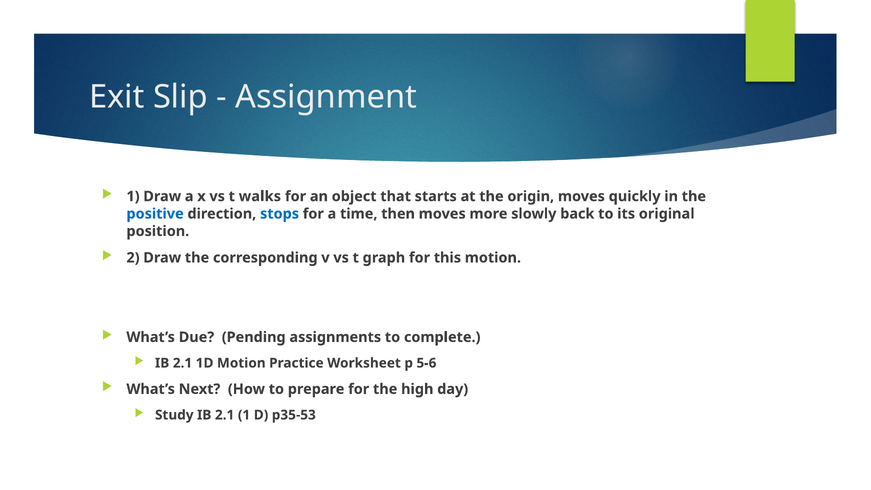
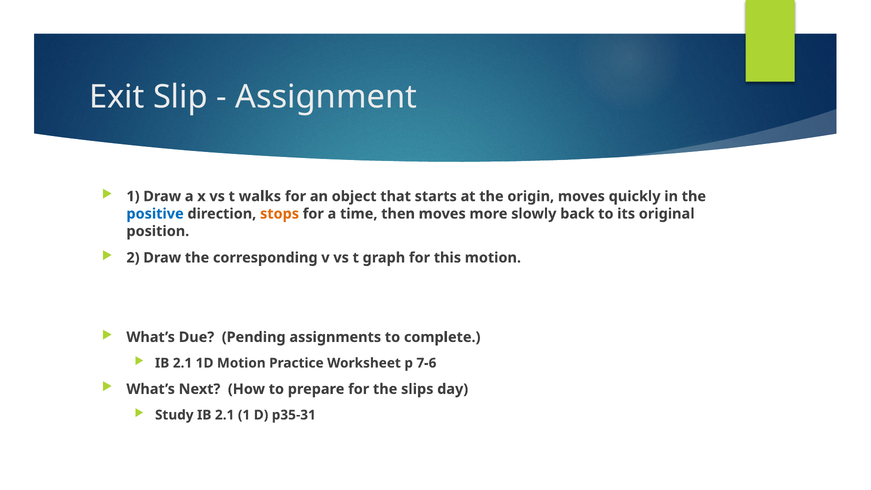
stops colour: blue -> orange
5-6: 5-6 -> 7-6
high: high -> slips
p35-53: p35-53 -> p35-31
